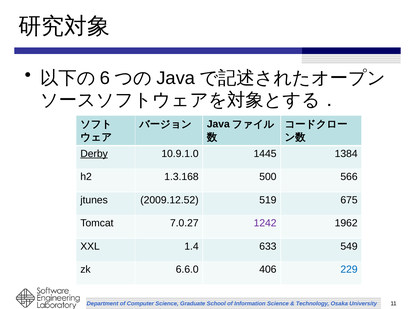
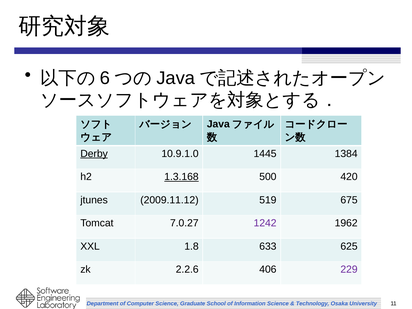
1.3.168 underline: none -> present
566: 566 -> 420
2009.12.52: 2009.12.52 -> 2009.11.12
1.4: 1.4 -> 1.8
549: 549 -> 625
6.6.0: 6.6.0 -> 2.2.6
229 colour: blue -> purple
